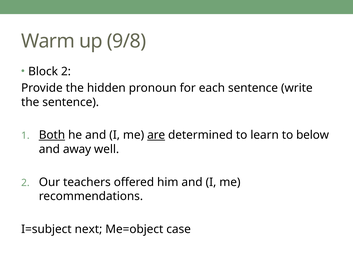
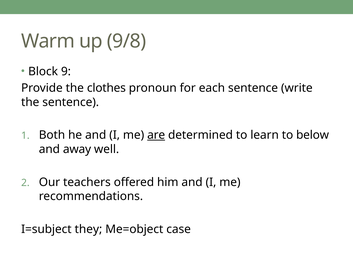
Block 2: 2 -> 9
hidden: hidden -> clothes
Both underline: present -> none
next: next -> they
